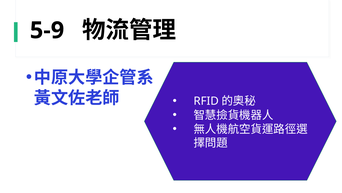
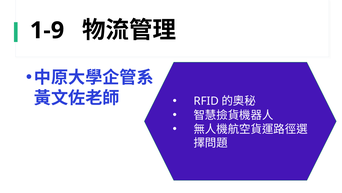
5-9: 5-9 -> 1-9
